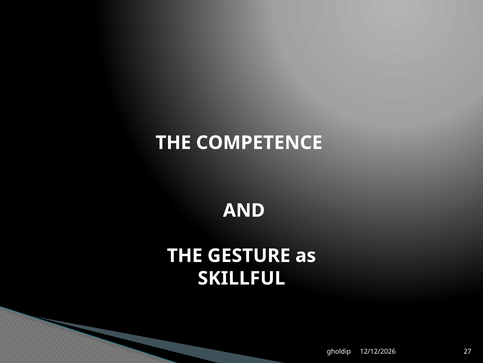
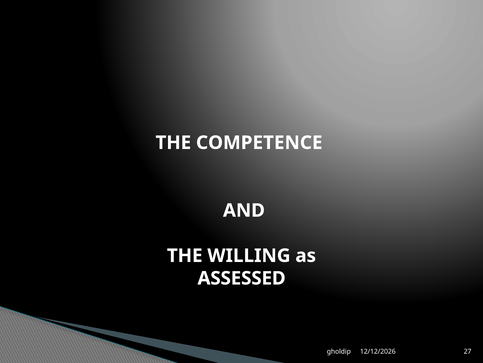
GESTURE: GESTURE -> WILLING
SKILLFUL: SKILLFUL -> ASSESSED
